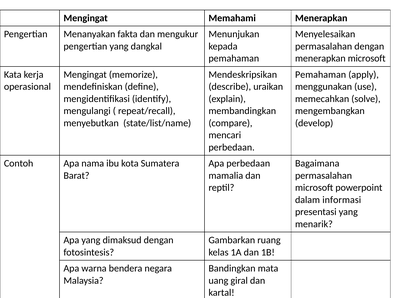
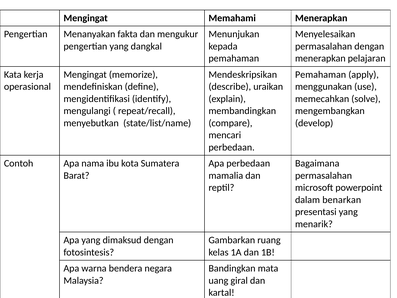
menerapkan microsoft: microsoft -> pelajaran
informasi: informasi -> benarkan
